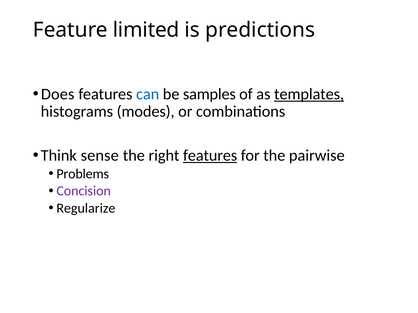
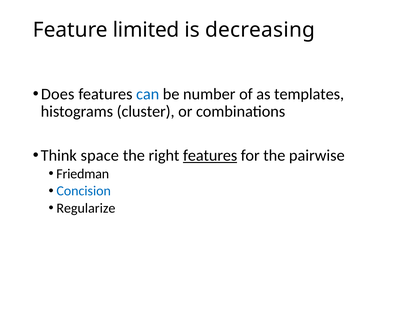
predictions: predictions -> decreasing
samples: samples -> number
templates underline: present -> none
modes: modes -> cluster
sense: sense -> space
Problems: Problems -> Friedman
Concision colour: purple -> blue
